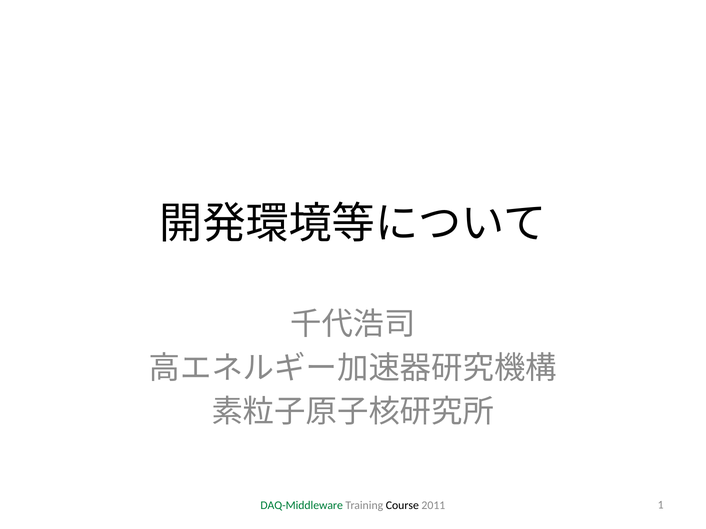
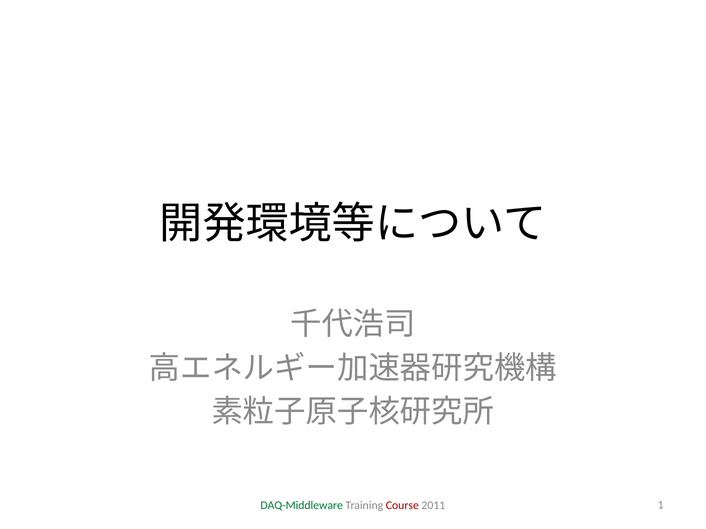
Course colour: black -> red
